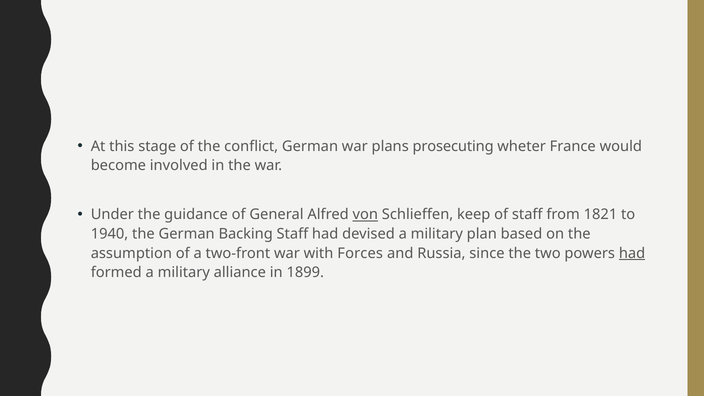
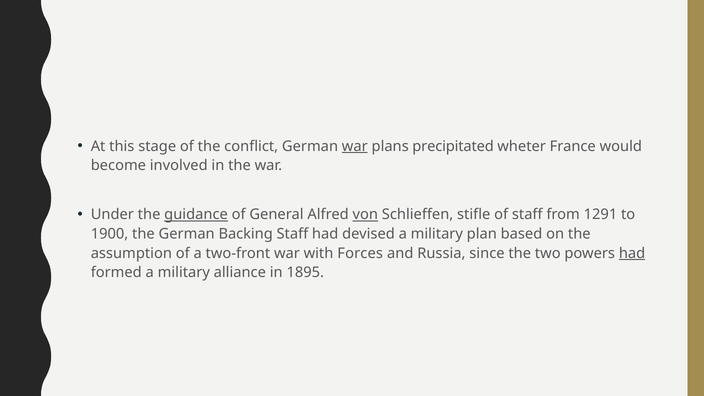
war at (355, 146) underline: none -> present
prosecuting: prosecuting -> precipitated
guidance underline: none -> present
keep: keep -> stifle
1821: 1821 -> 1291
1940: 1940 -> 1900
1899: 1899 -> 1895
